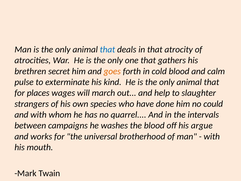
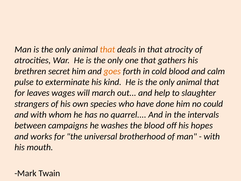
that at (107, 49) colour: blue -> orange
places: places -> leaves
argue: argue -> hopes
